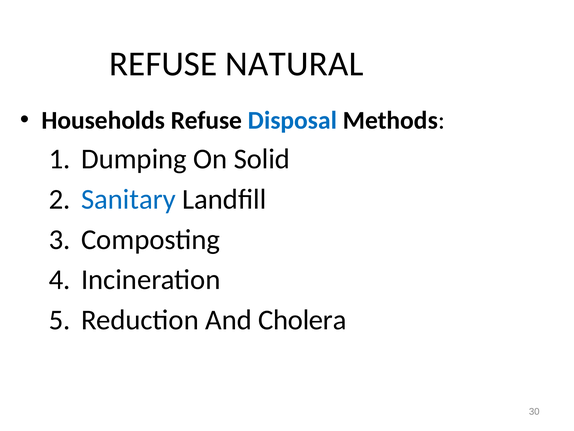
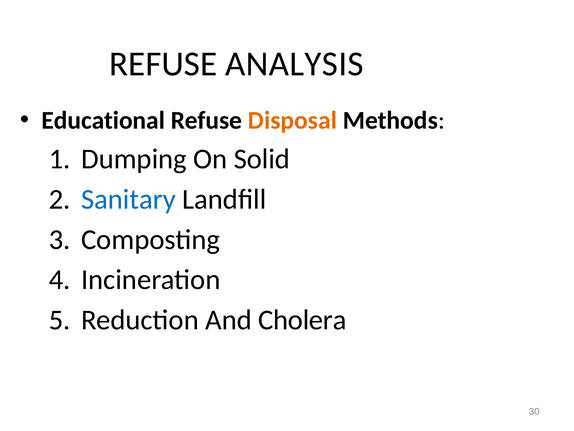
NATURAL: NATURAL -> ANALYSIS
Households: Households -> Educational
Disposal colour: blue -> orange
